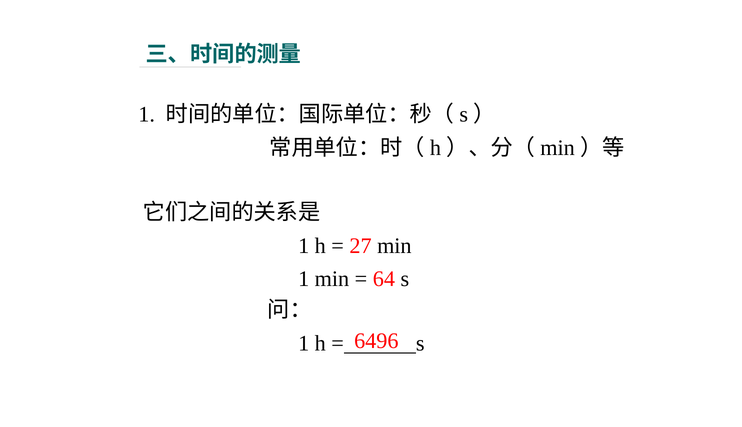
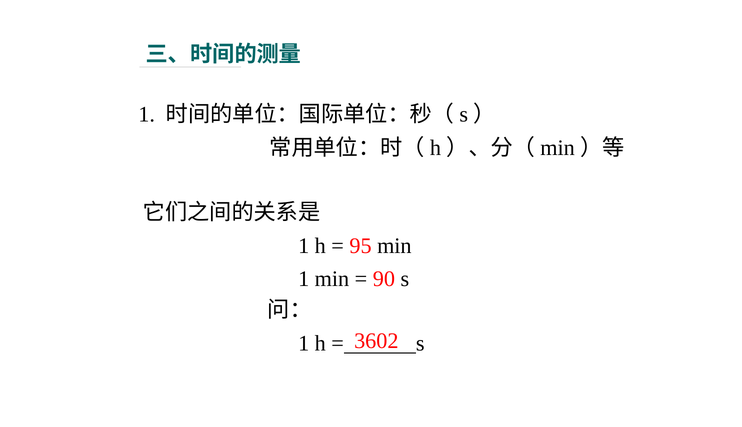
27: 27 -> 95
64: 64 -> 90
6496: 6496 -> 3602
